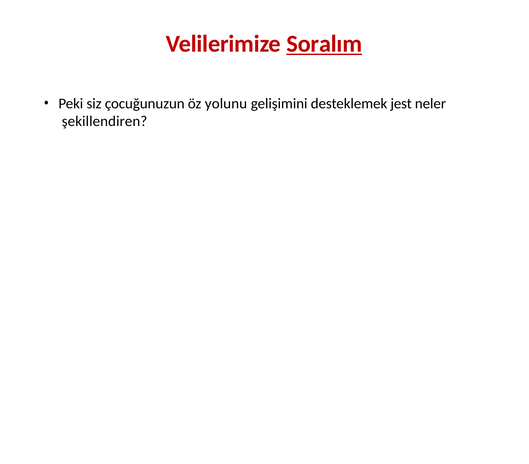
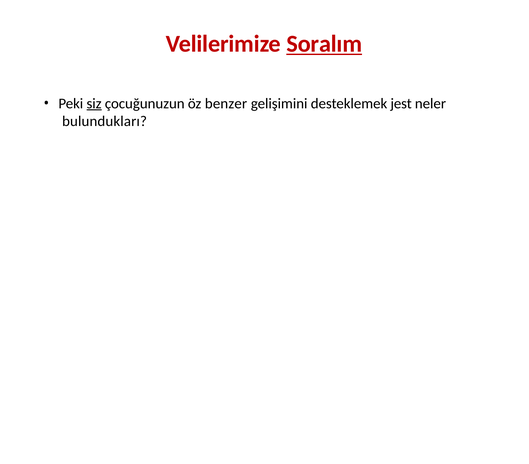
siz underline: none -> present
yolunu: yolunu -> benzer
şekillendiren: şekillendiren -> bulundukları
